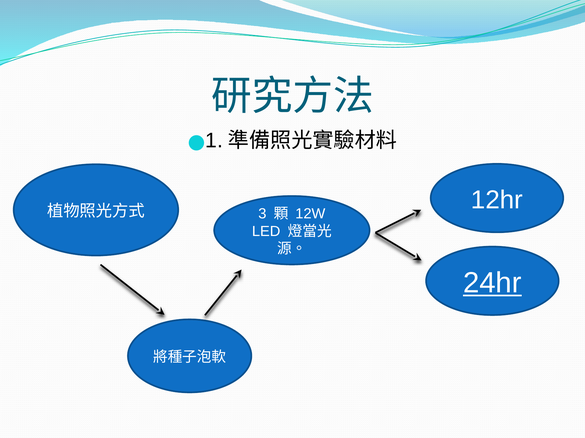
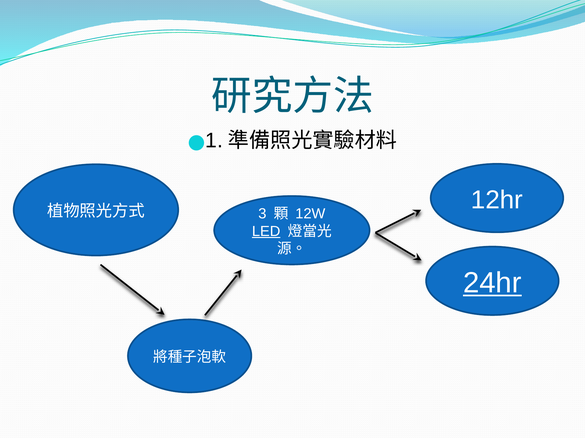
LED underline: none -> present
